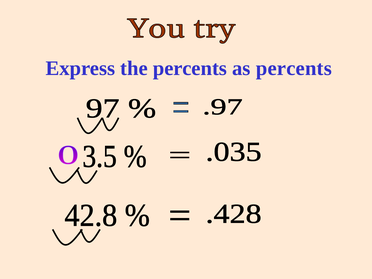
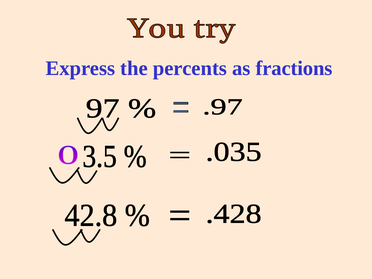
as percents: percents -> fractions
